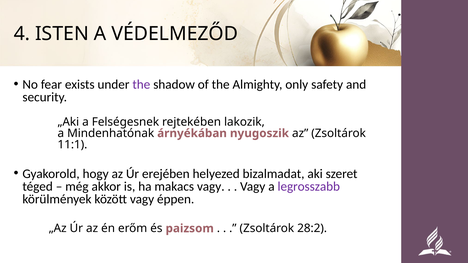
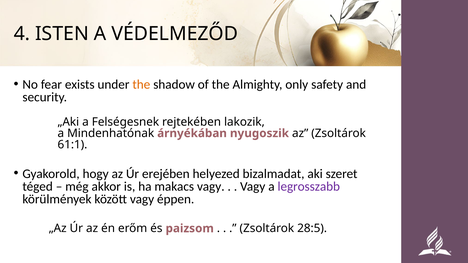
the at (141, 84) colour: purple -> orange
11:1: 11:1 -> 61:1
28:2: 28:2 -> 28:5
